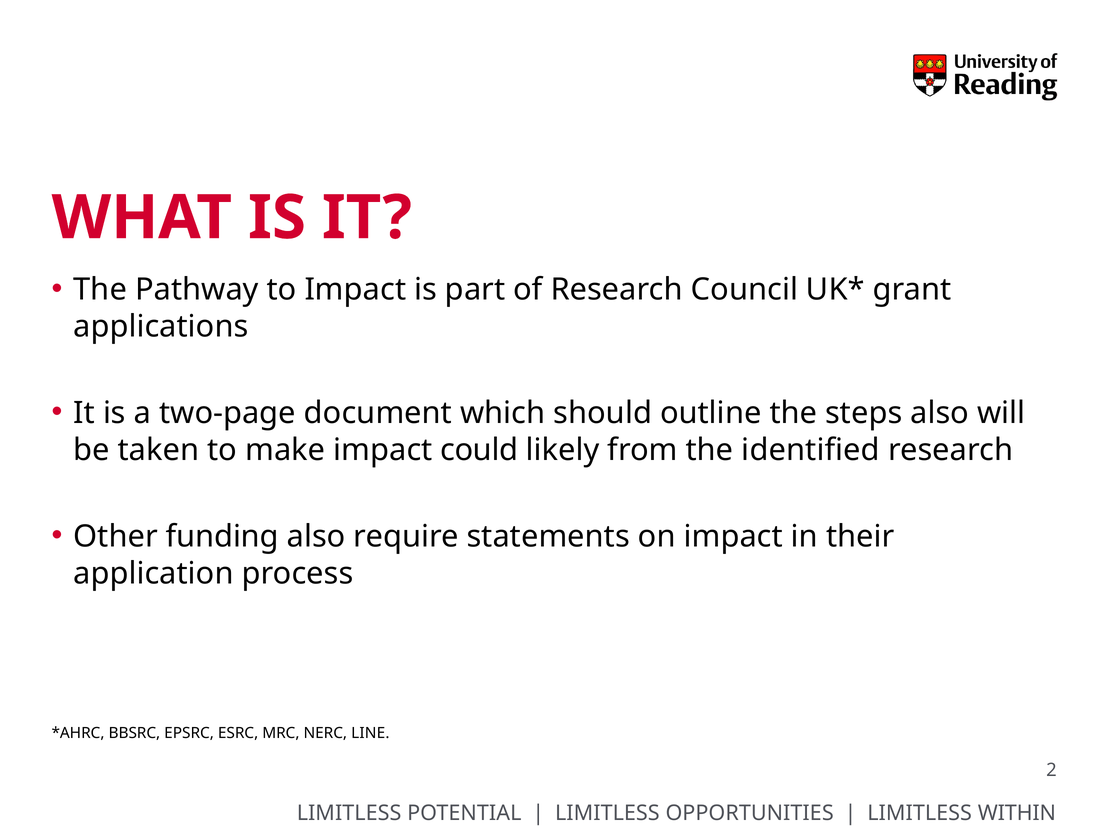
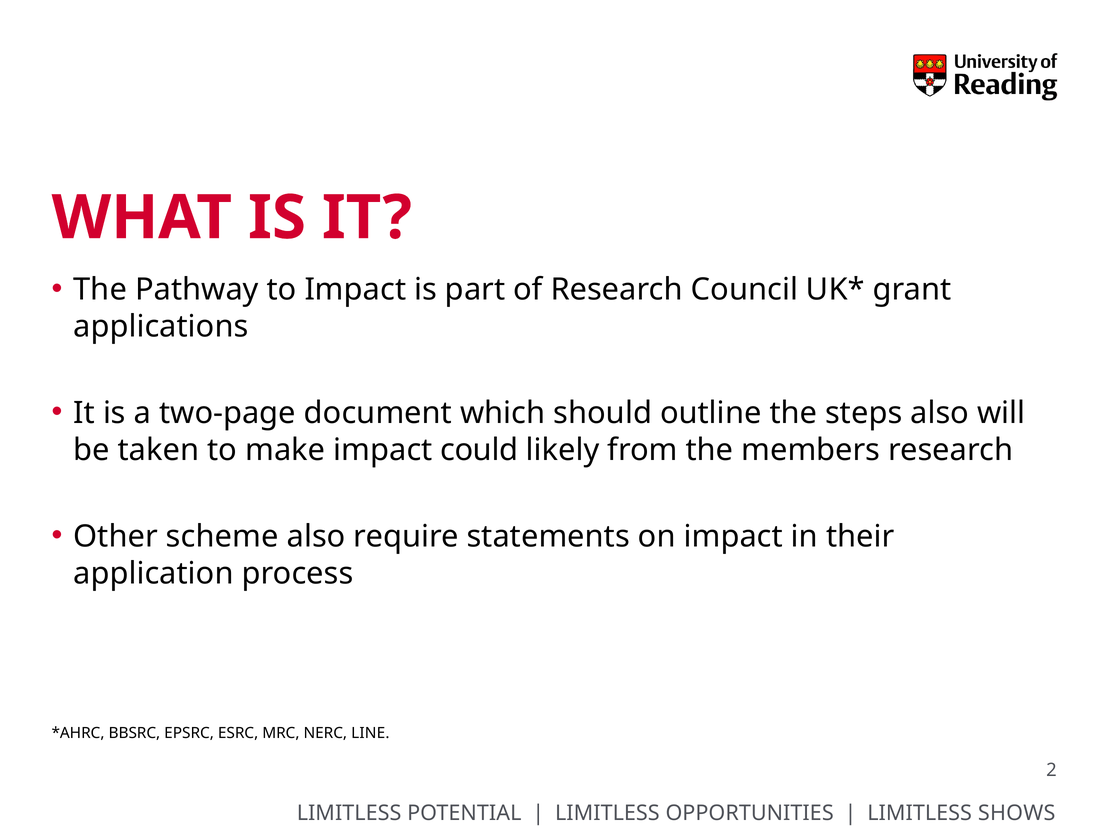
identified: identified -> members
funding: funding -> scheme
WITHIN: WITHIN -> SHOWS
